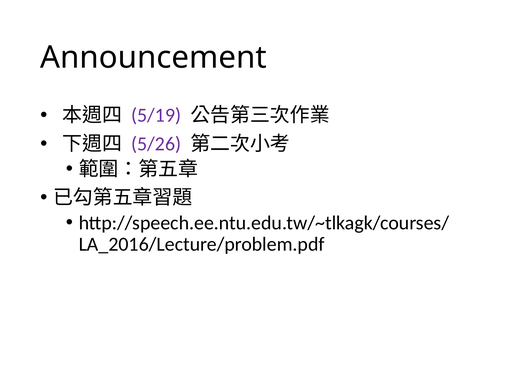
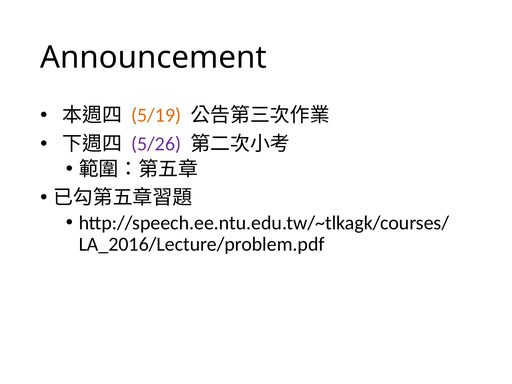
5/19 colour: purple -> orange
